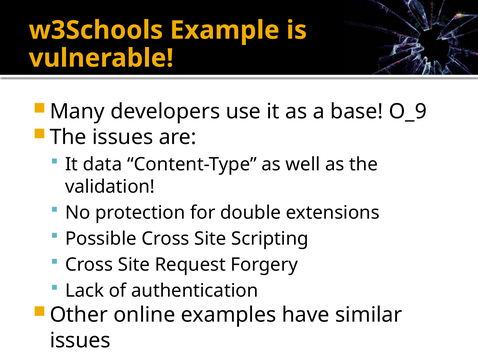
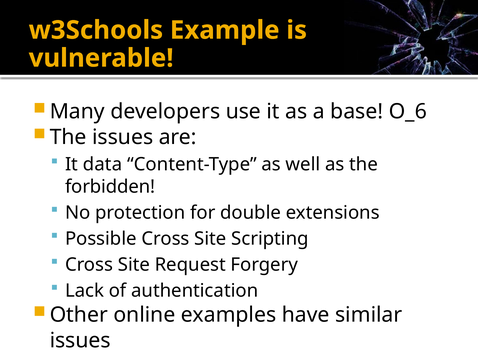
O_9: O_9 -> O_6
validation: validation -> forbidden
